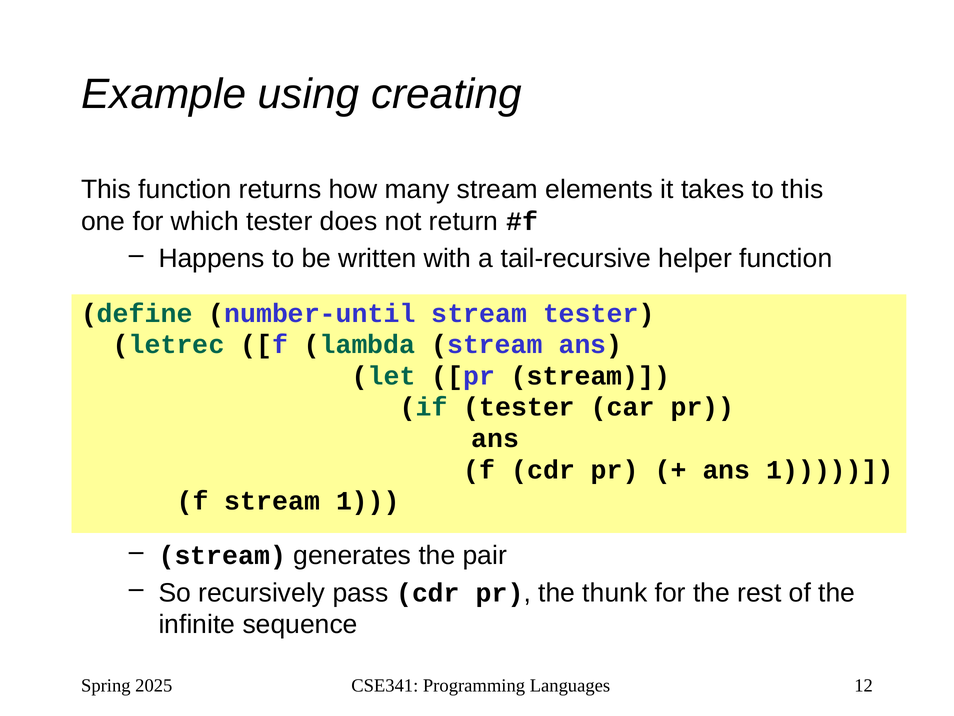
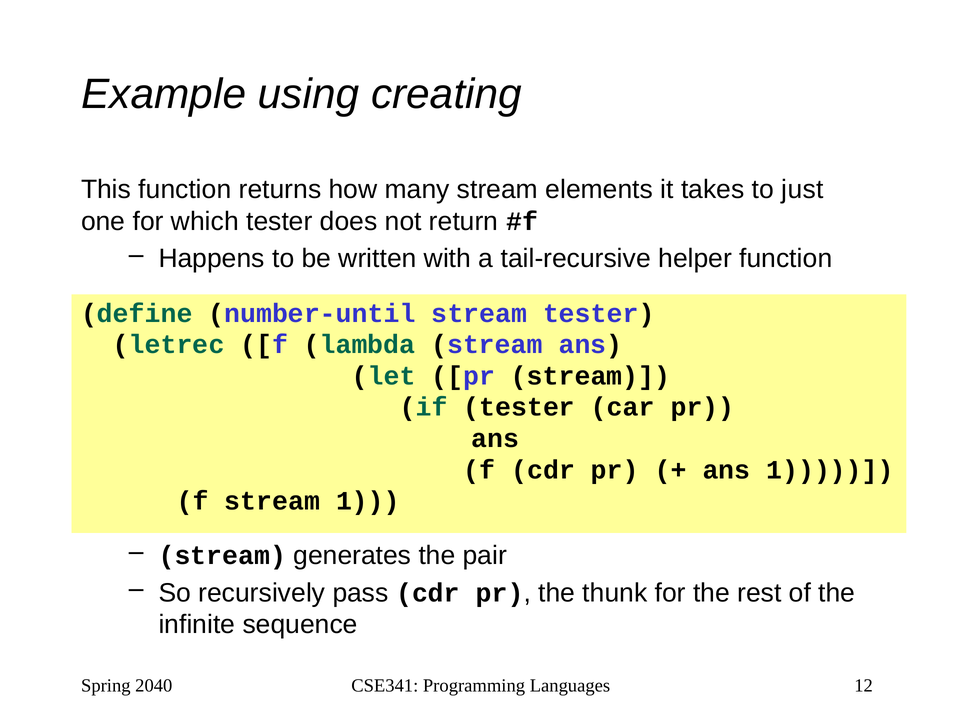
to this: this -> just
2025: 2025 -> 2040
